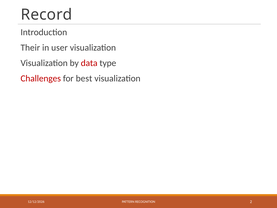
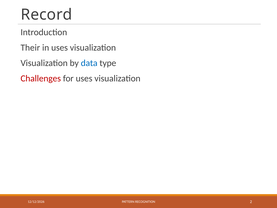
in user: user -> uses
data colour: red -> blue
for best: best -> uses
